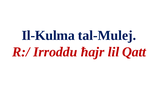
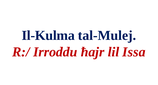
Qatt: Qatt -> Issa
